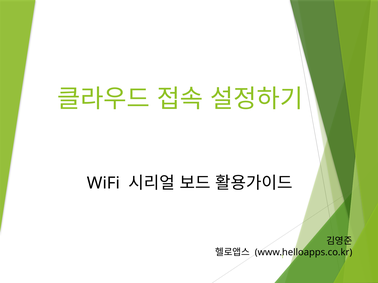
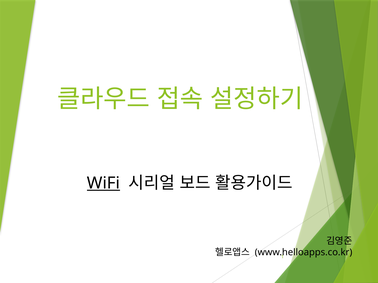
WiFi underline: none -> present
